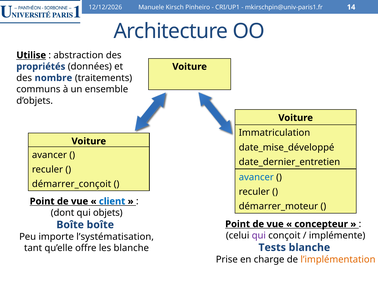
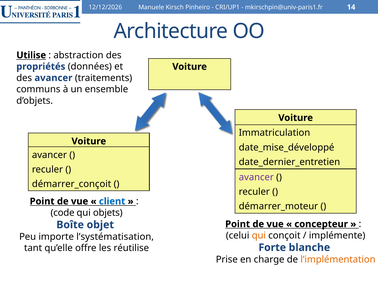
des nombre: nombre -> avancer
avancer at (256, 177) colour: blue -> purple
dont: dont -> code
Boîte boîte: boîte -> objet
qui at (259, 235) colour: purple -> orange
les blanche: blanche -> réutilise
Tests: Tests -> Forte
